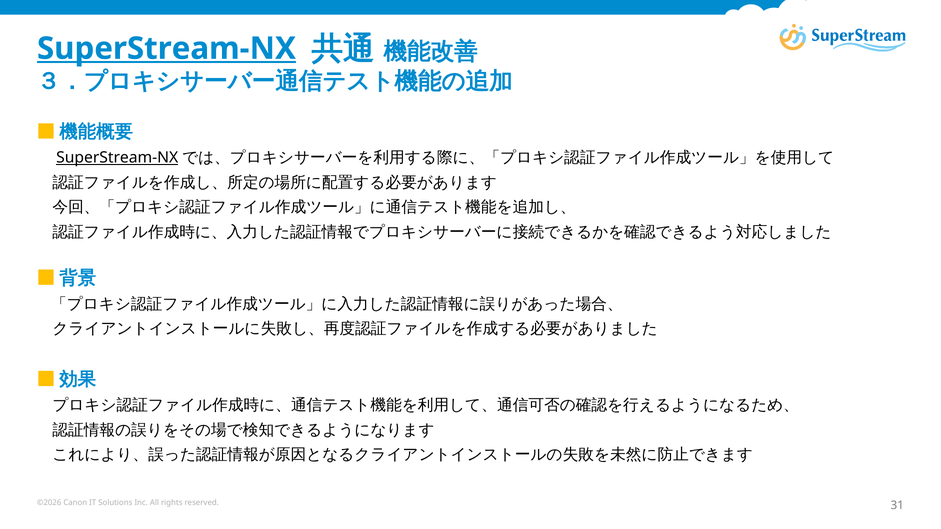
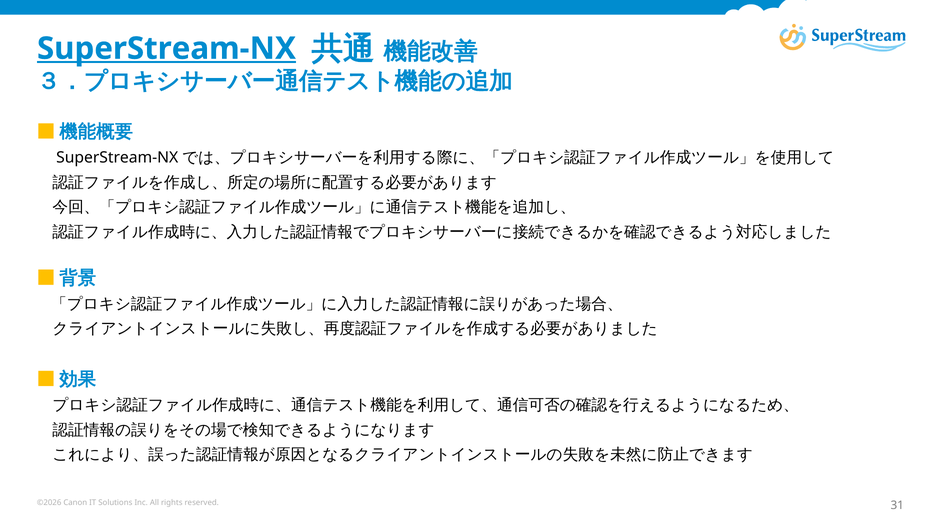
SuperStream-NX at (117, 158) underline: present -> none
